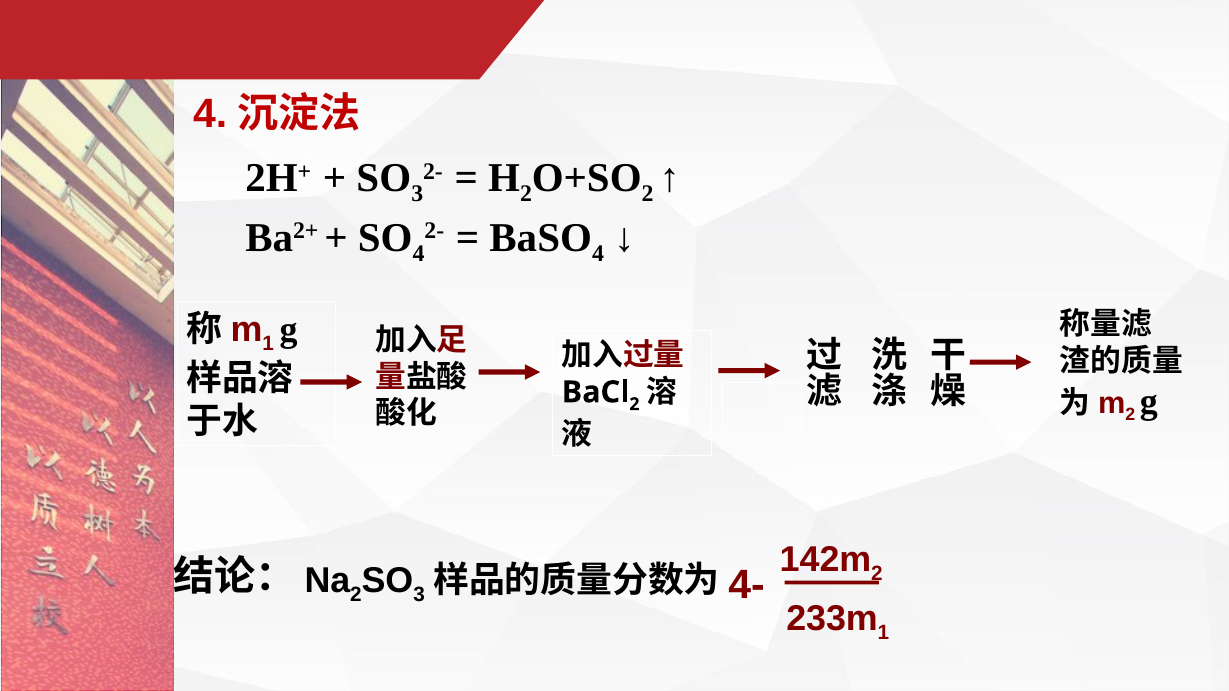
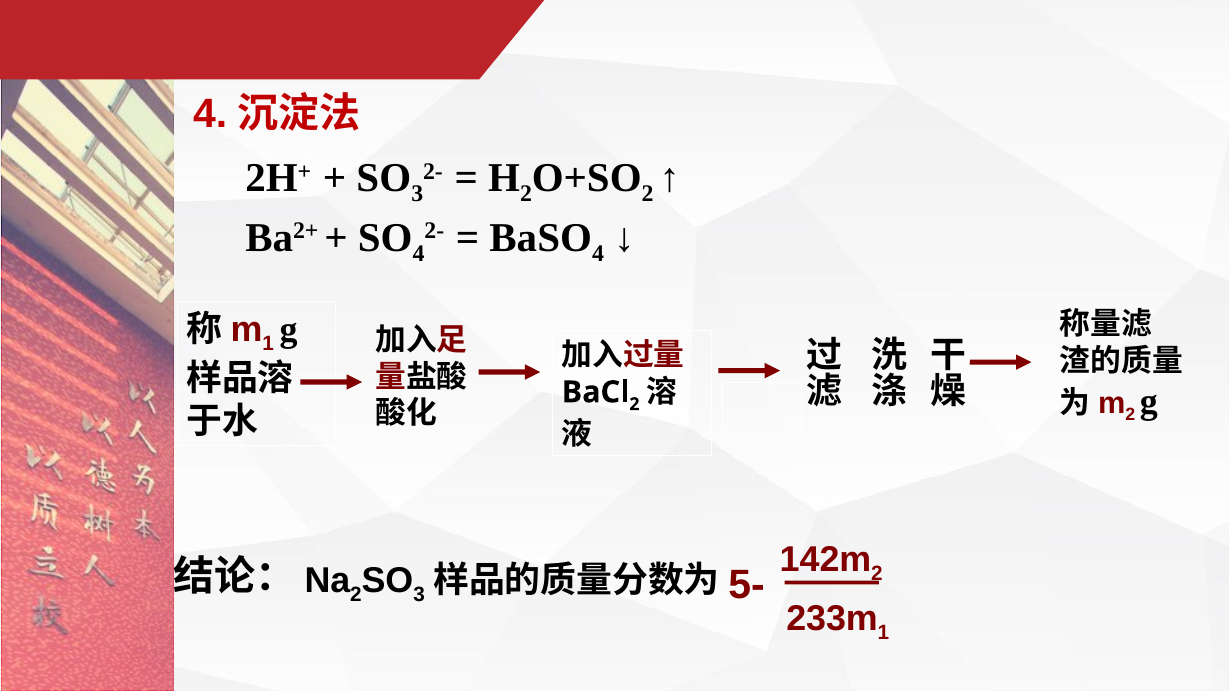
4-: 4- -> 5-
